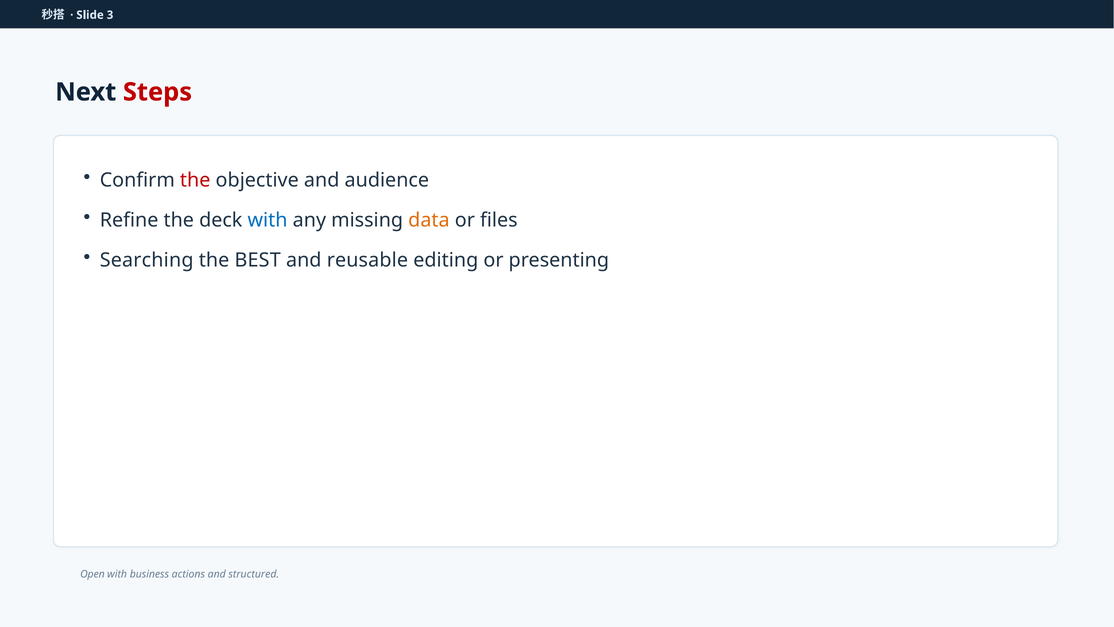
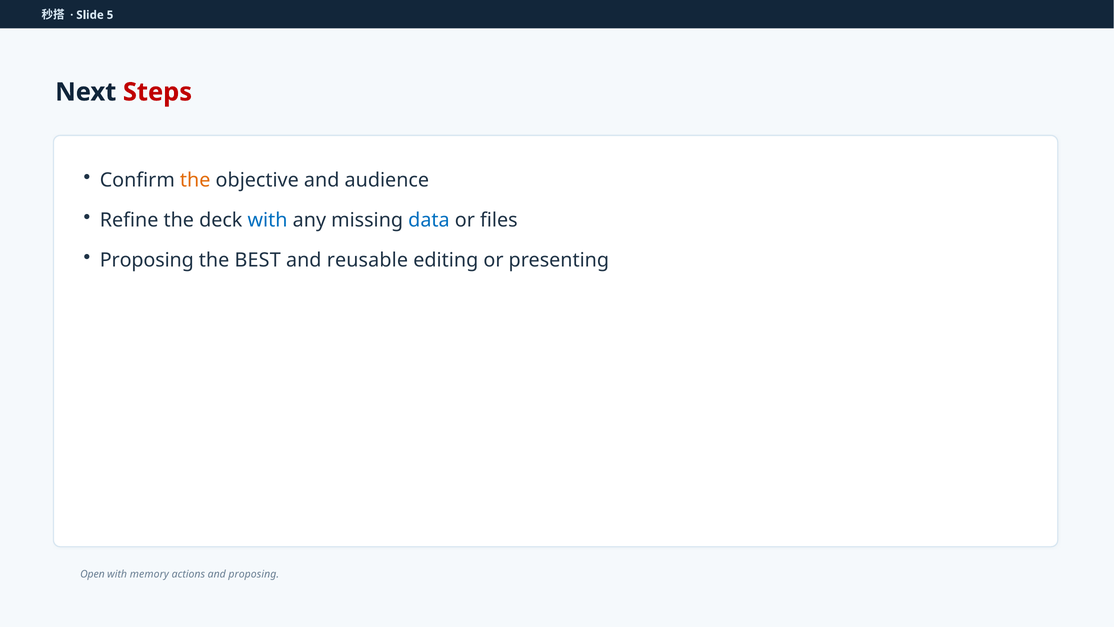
3: 3 -> 5
the at (195, 180) colour: red -> orange
data colour: orange -> blue
Searching at (147, 260): Searching -> Proposing
business: business -> memory
and structured: structured -> proposing
